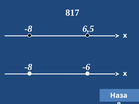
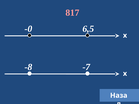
817 colour: white -> pink
-8 at (28, 29): -8 -> -0
-6: -6 -> -7
